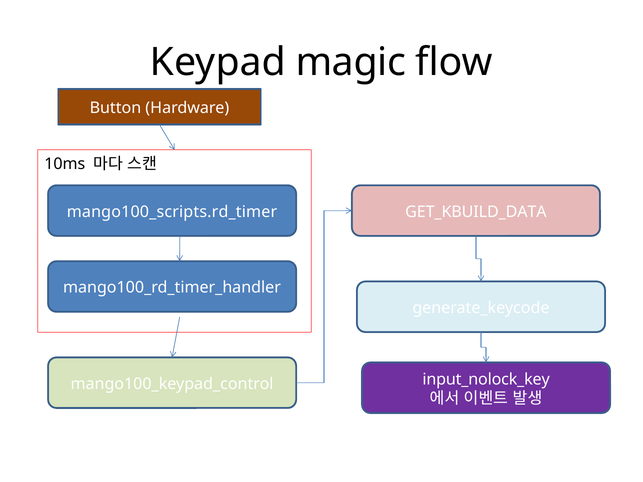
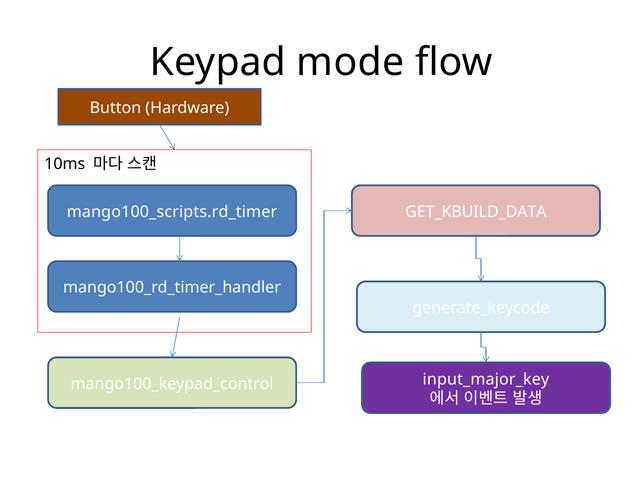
magic: magic -> mode
input_nolock_key: input_nolock_key -> input_major_key
